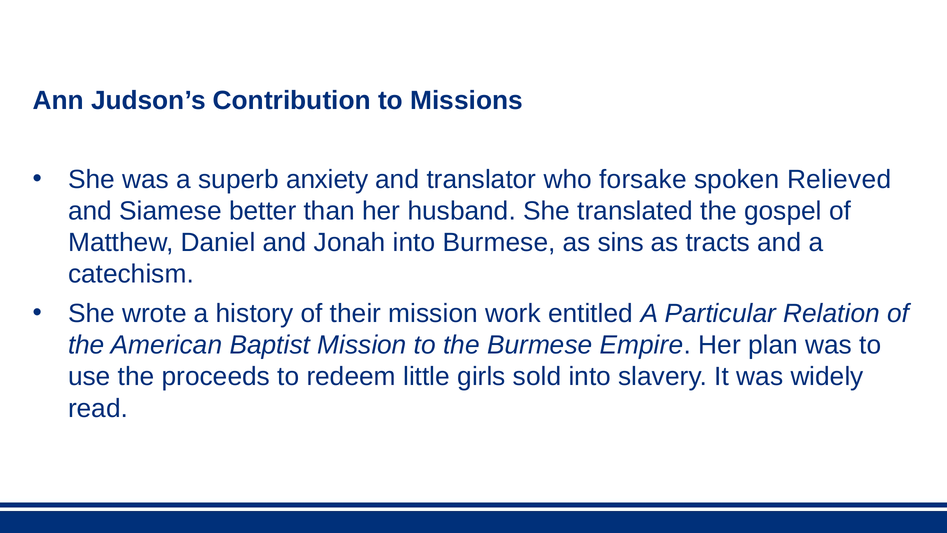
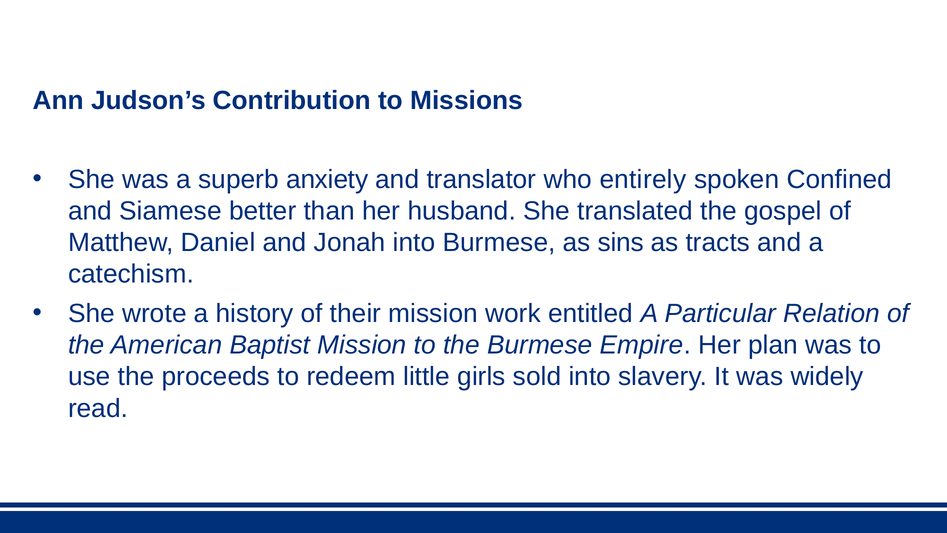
forsake: forsake -> entirely
Relieved: Relieved -> Confined
